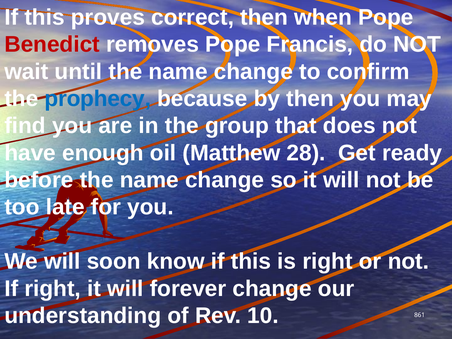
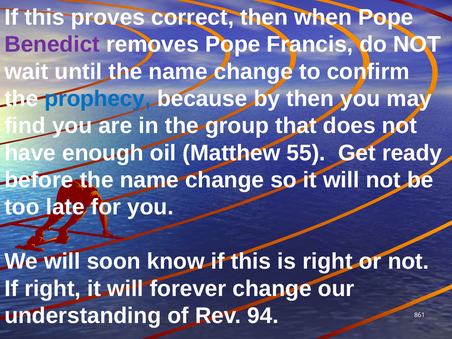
Benedict colour: red -> purple
28: 28 -> 55
10: 10 -> 94
